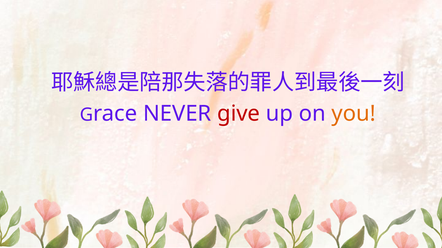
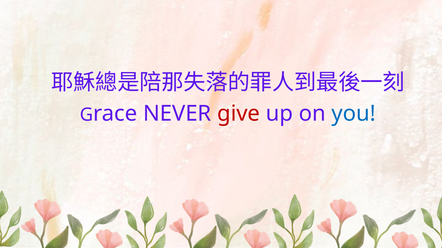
you colour: orange -> blue
